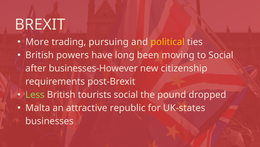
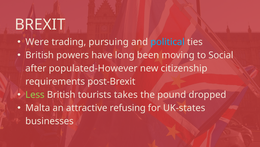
More: More -> Were
political colour: yellow -> light blue
businesses-However: businesses-However -> populated-However
tourists social: social -> takes
republic: republic -> refusing
